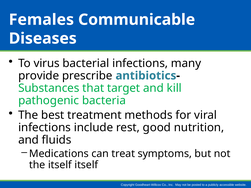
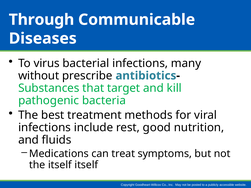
Females: Females -> Through
provide: provide -> without
